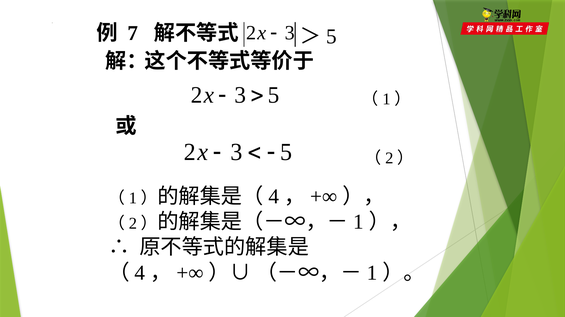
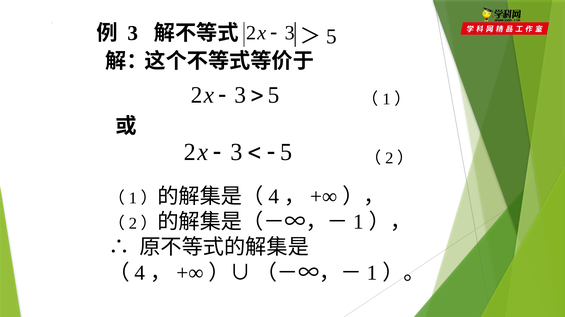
7 at (133, 33): 7 -> 3
